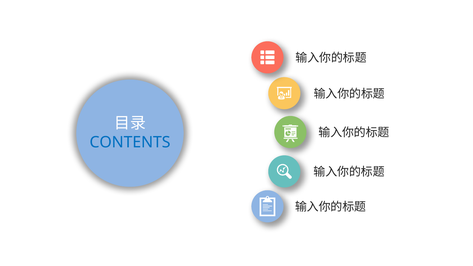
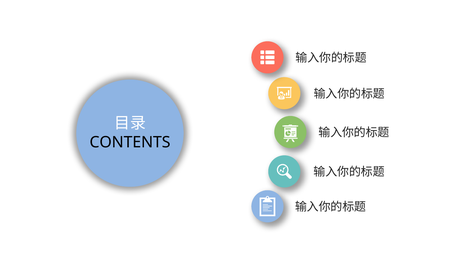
CONTENTS colour: blue -> black
